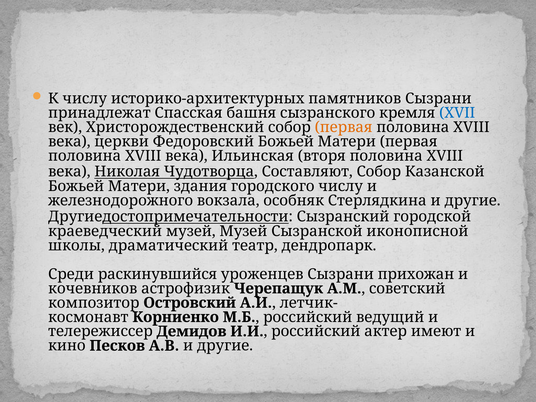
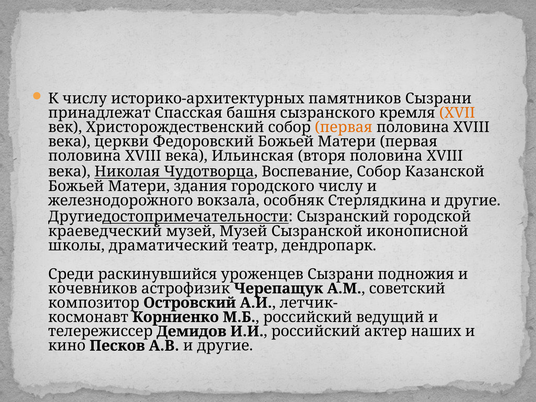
XVII colour: blue -> orange
Составляют: Составляют -> Воспевание
прихожан: прихожан -> подножия
имеют: имеют -> наших
